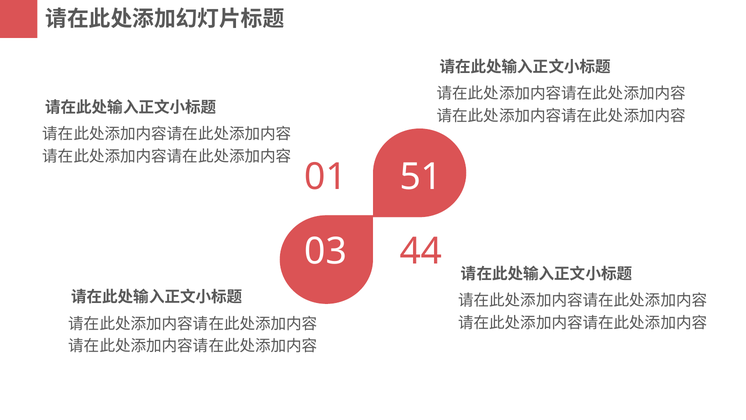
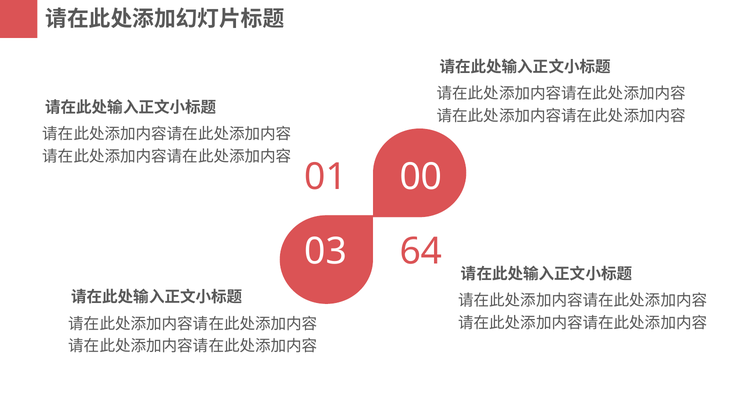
51: 51 -> 00
44: 44 -> 64
